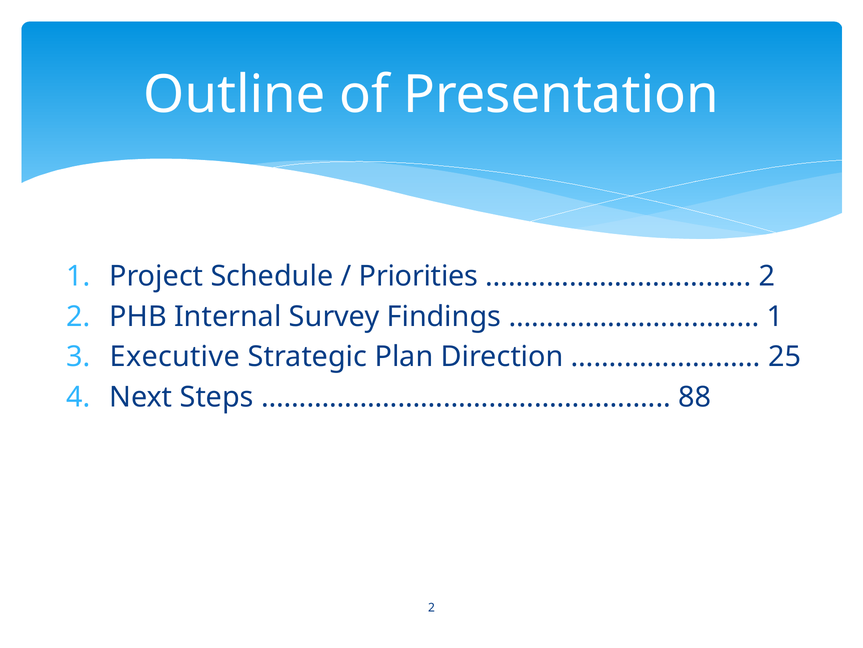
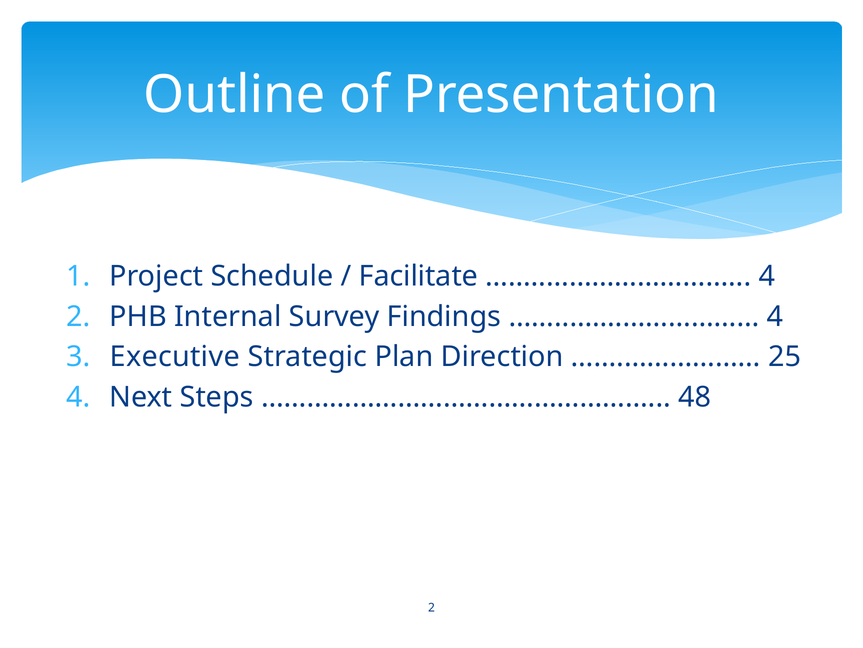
Priorities: Priorities -> Facilitate
2 at (767, 276): 2 -> 4
1 at (775, 316): 1 -> 4
88: 88 -> 48
